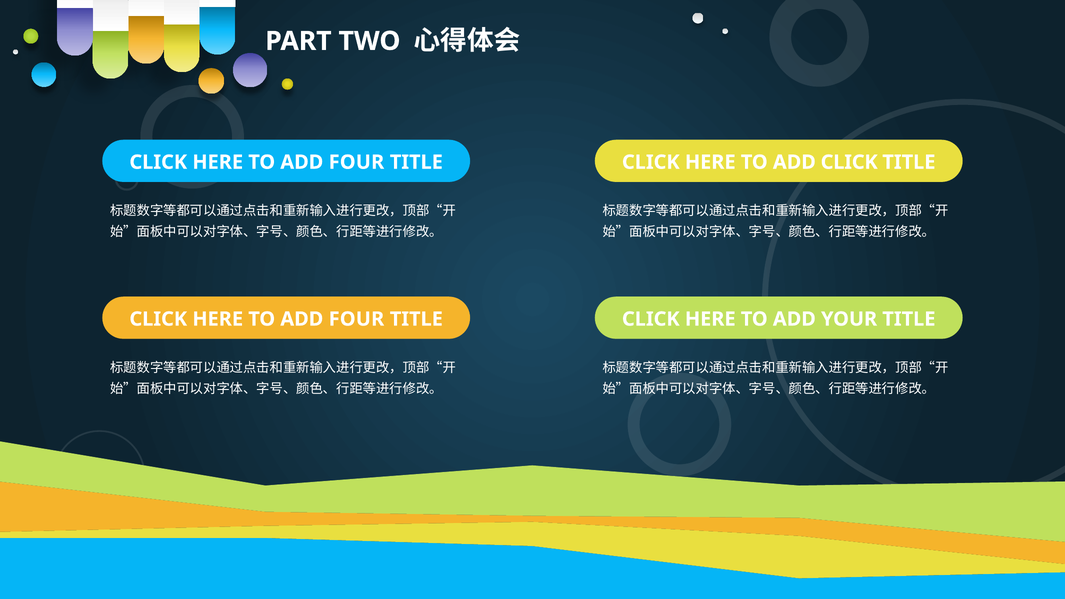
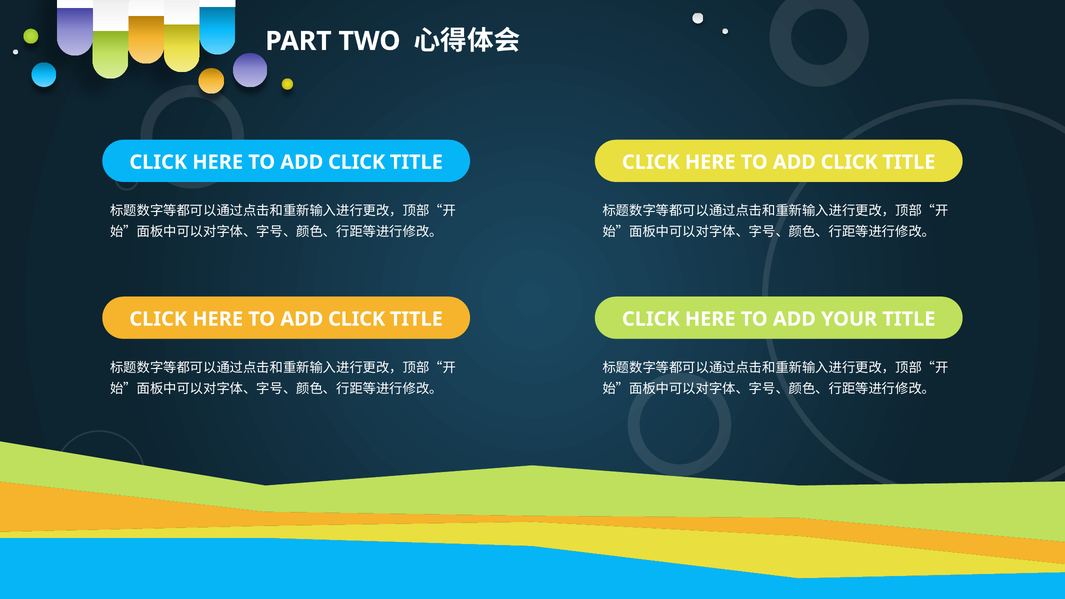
FOUR at (356, 162): FOUR -> CLICK
FOUR at (356, 319): FOUR -> CLICK
